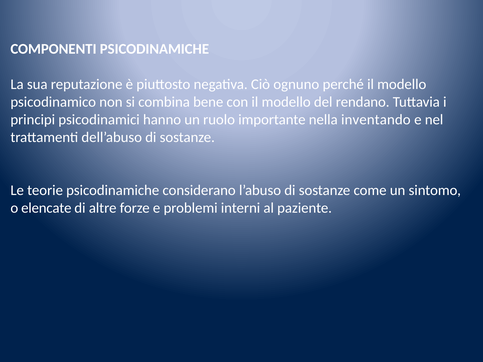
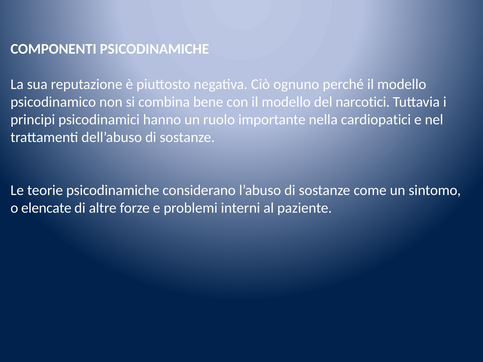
rendano: rendano -> narcotici
inventando: inventando -> cardiopatici
